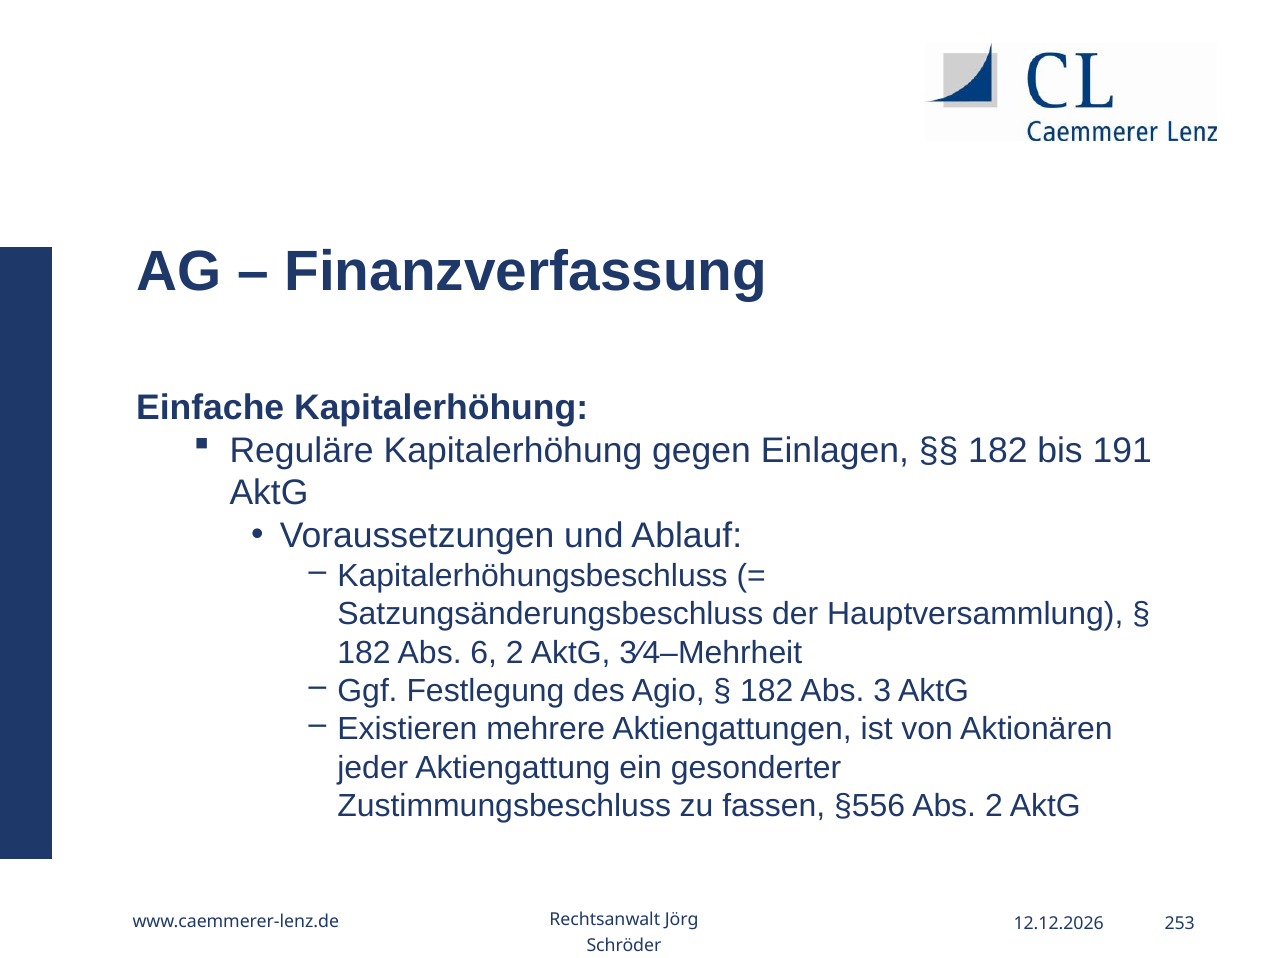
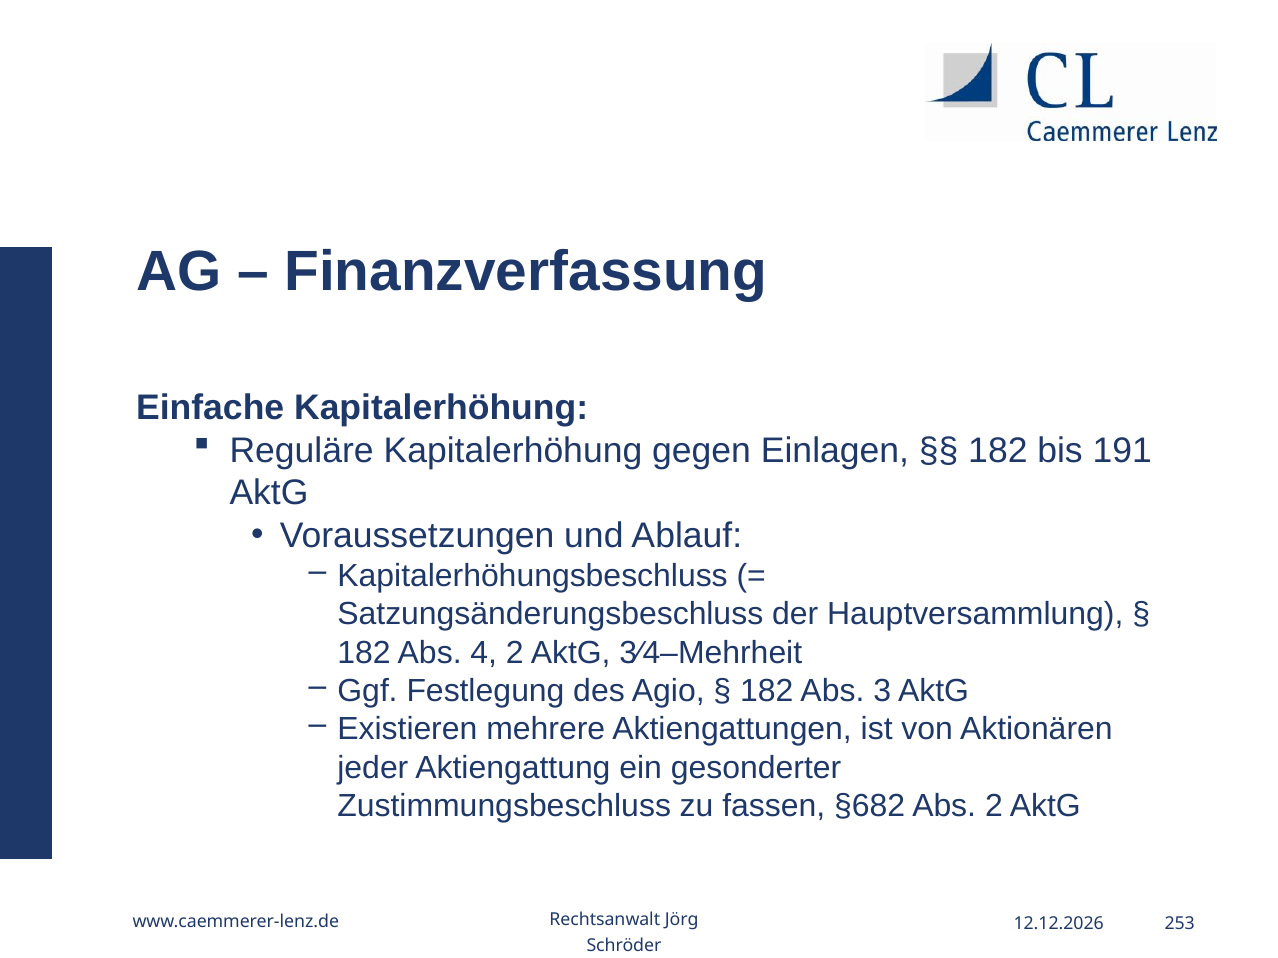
6: 6 -> 4
§556: §556 -> §682
